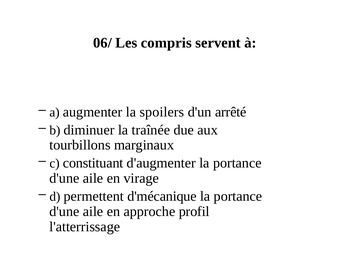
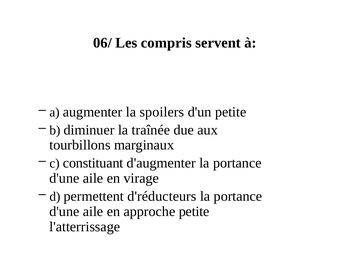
d'un arrêté: arrêté -> petite
d'mécanique: d'mécanique -> d'réducteurs
approche profil: profil -> petite
